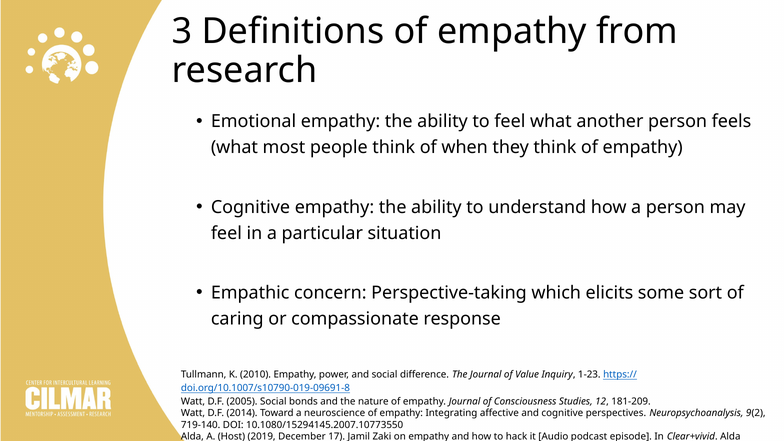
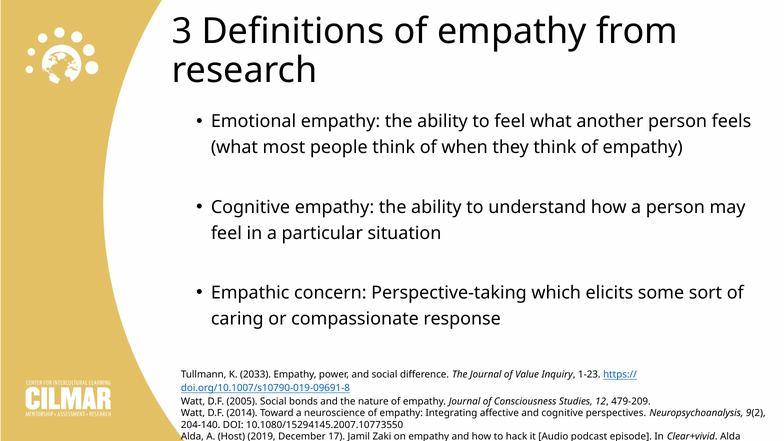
2010: 2010 -> 2033
181-209: 181-209 -> 479-209
719-140: 719-140 -> 204-140
